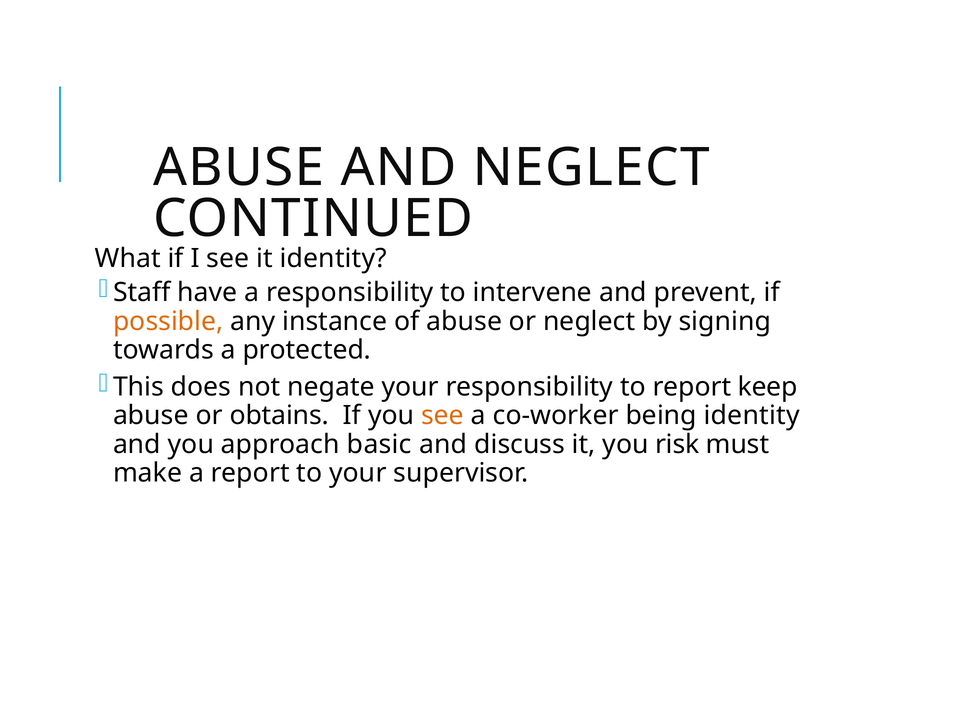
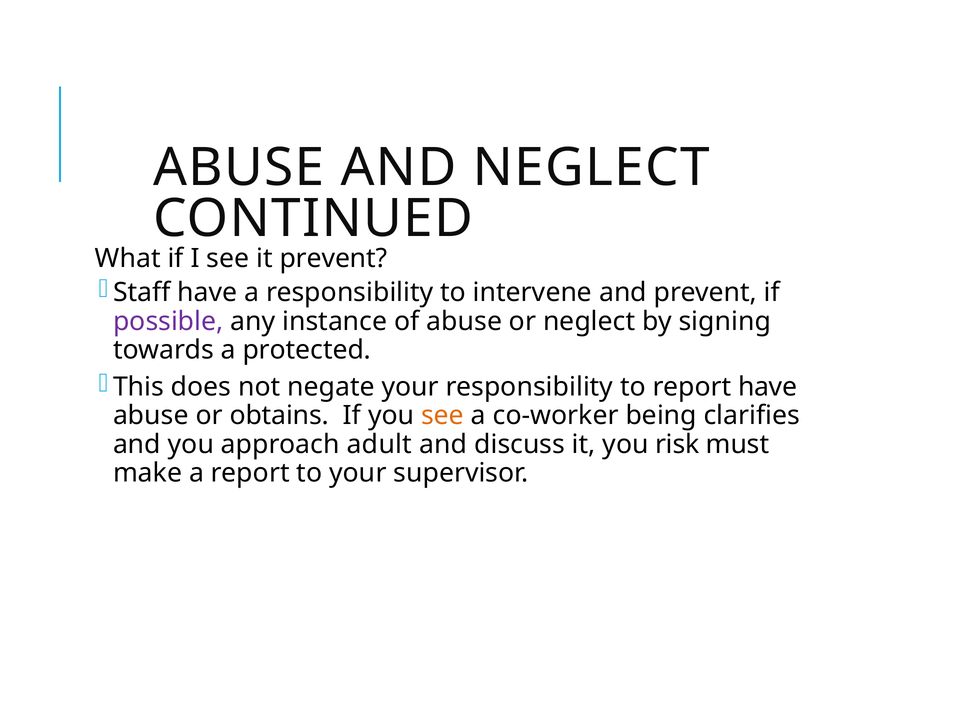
it identity: identity -> prevent
possible colour: orange -> purple
report keep: keep -> have
being identity: identity -> clarifies
basic: basic -> adult
